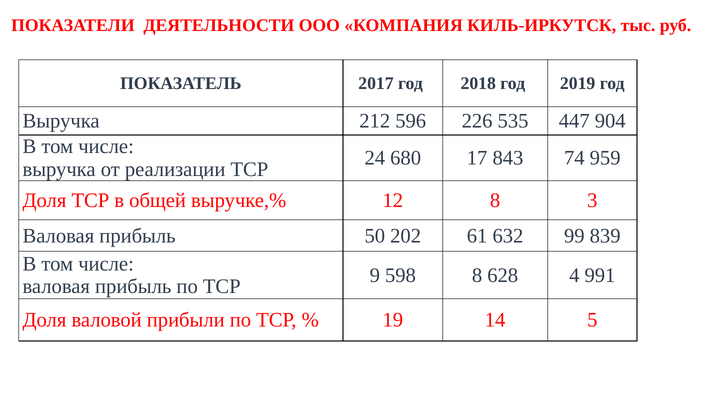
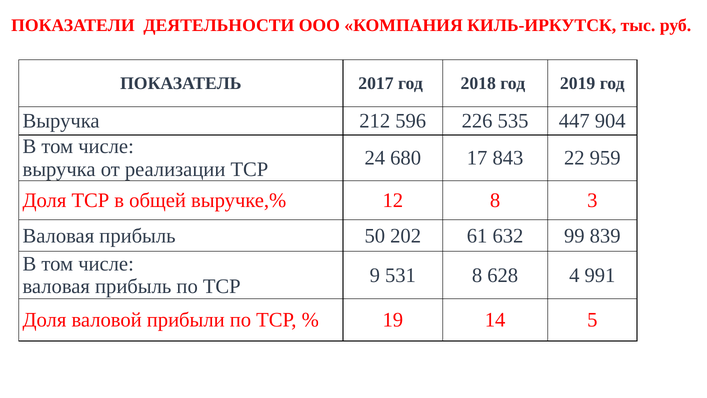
74: 74 -> 22
598: 598 -> 531
